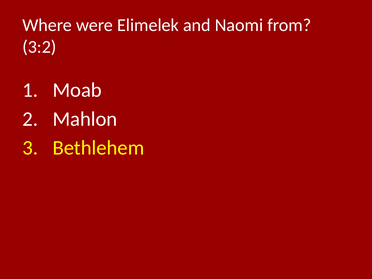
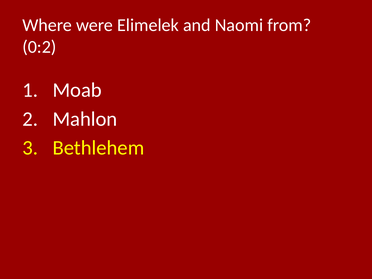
3:2: 3:2 -> 0:2
